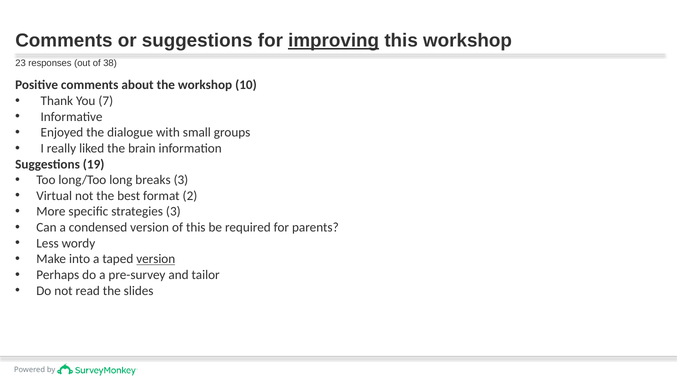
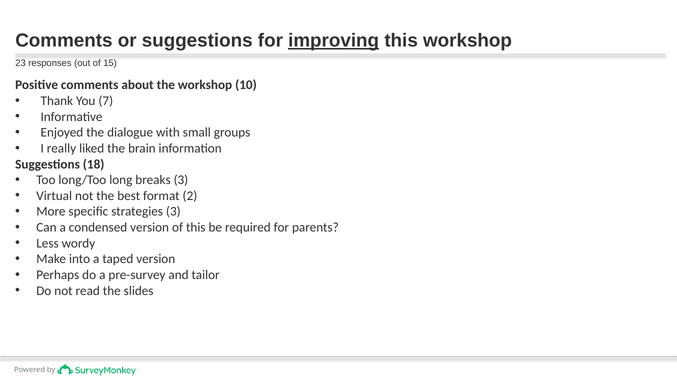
38: 38 -> 15
19: 19 -> 18
version at (156, 259) underline: present -> none
